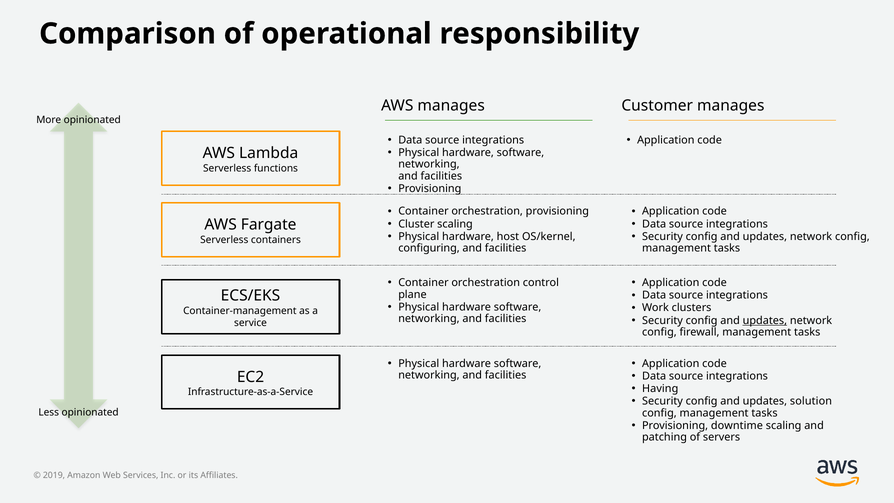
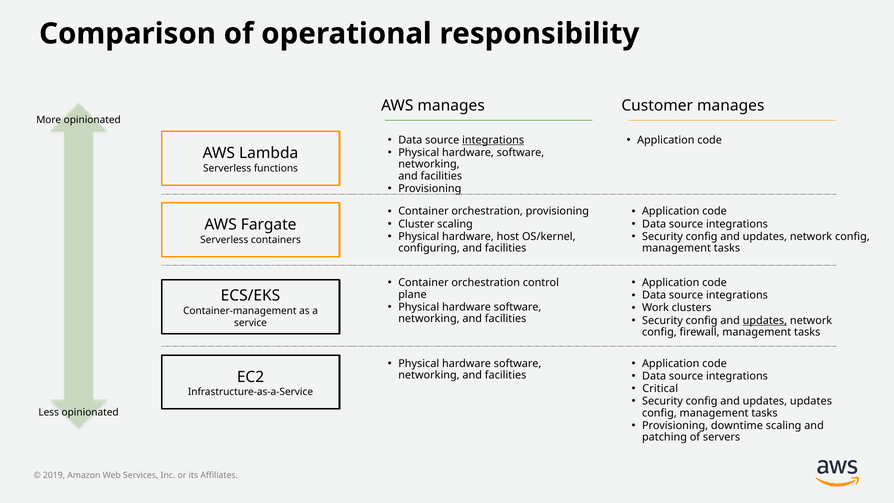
integrations at (493, 140) underline: none -> present
Having: Having -> Critical
updates solution: solution -> updates
